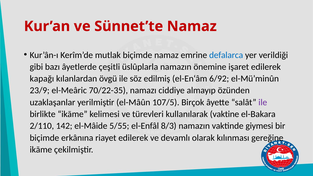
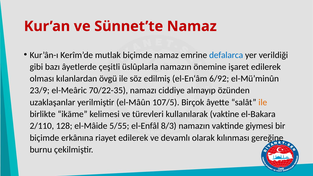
kapağı: kapağı -> olması
ile at (263, 102) colour: purple -> orange
142: 142 -> 128
ikāme at (41, 150): ikāme -> burnu
